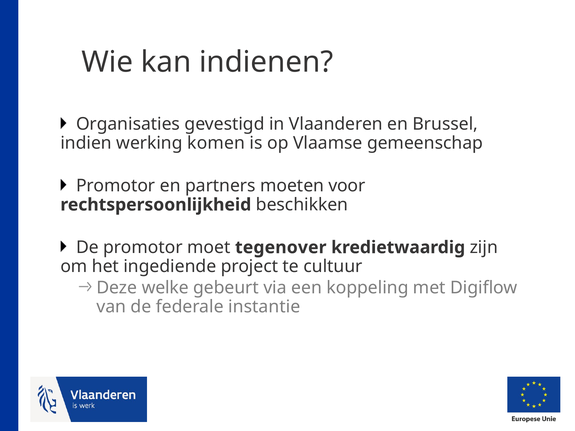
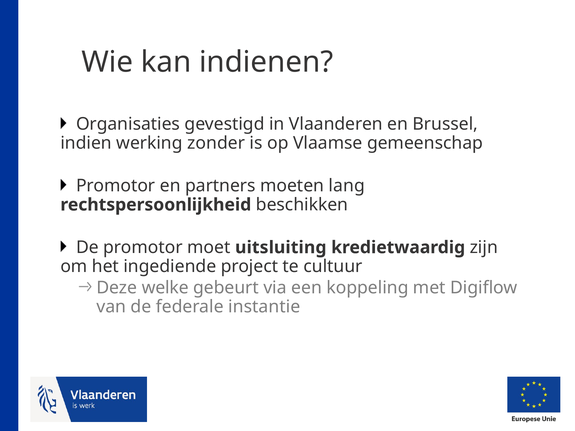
komen: komen -> zonder
voor: voor -> lang
tegenover: tegenover -> uitsluiting
